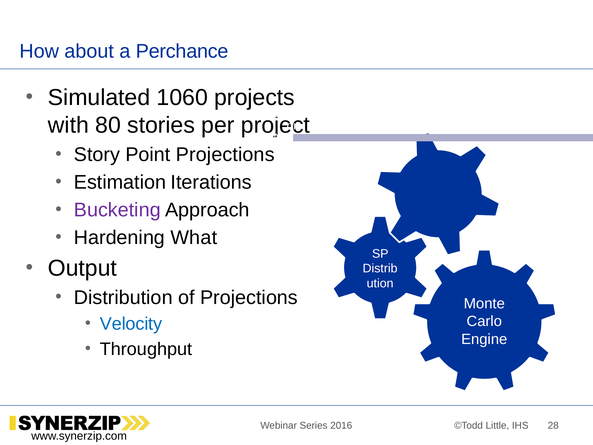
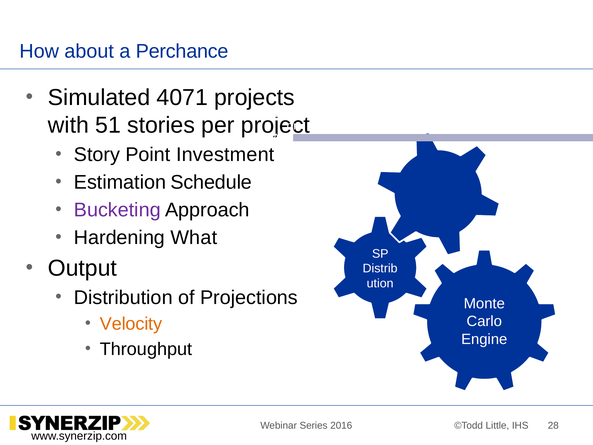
1060: 1060 -> 4071
80: 80 -> 51
Point Projections: Projections -> Investment
Iterations: Iterations -> Schedule
Velocity colour: blue -> orange
